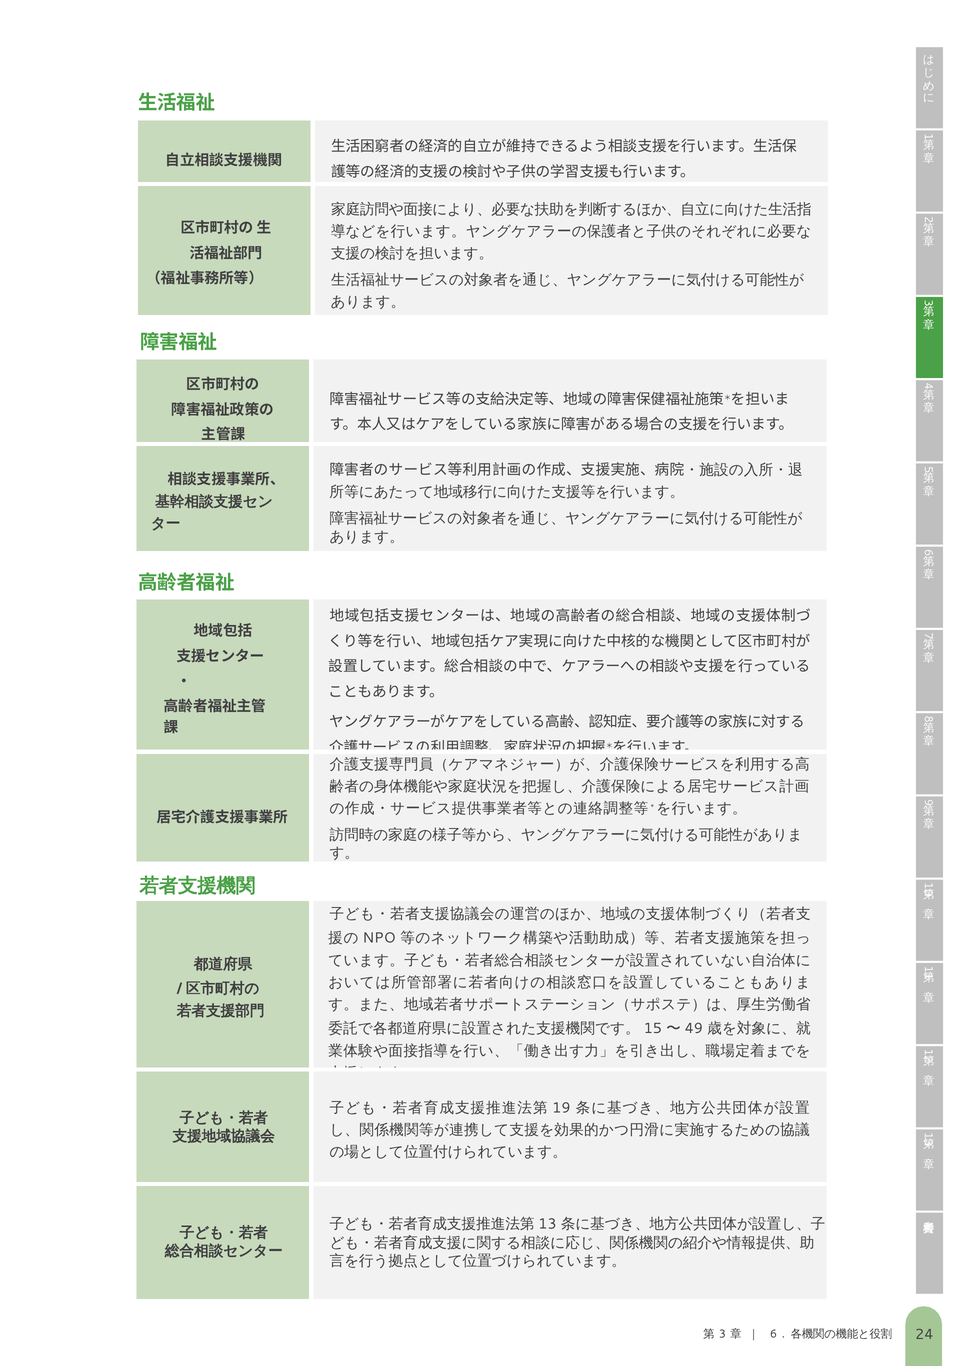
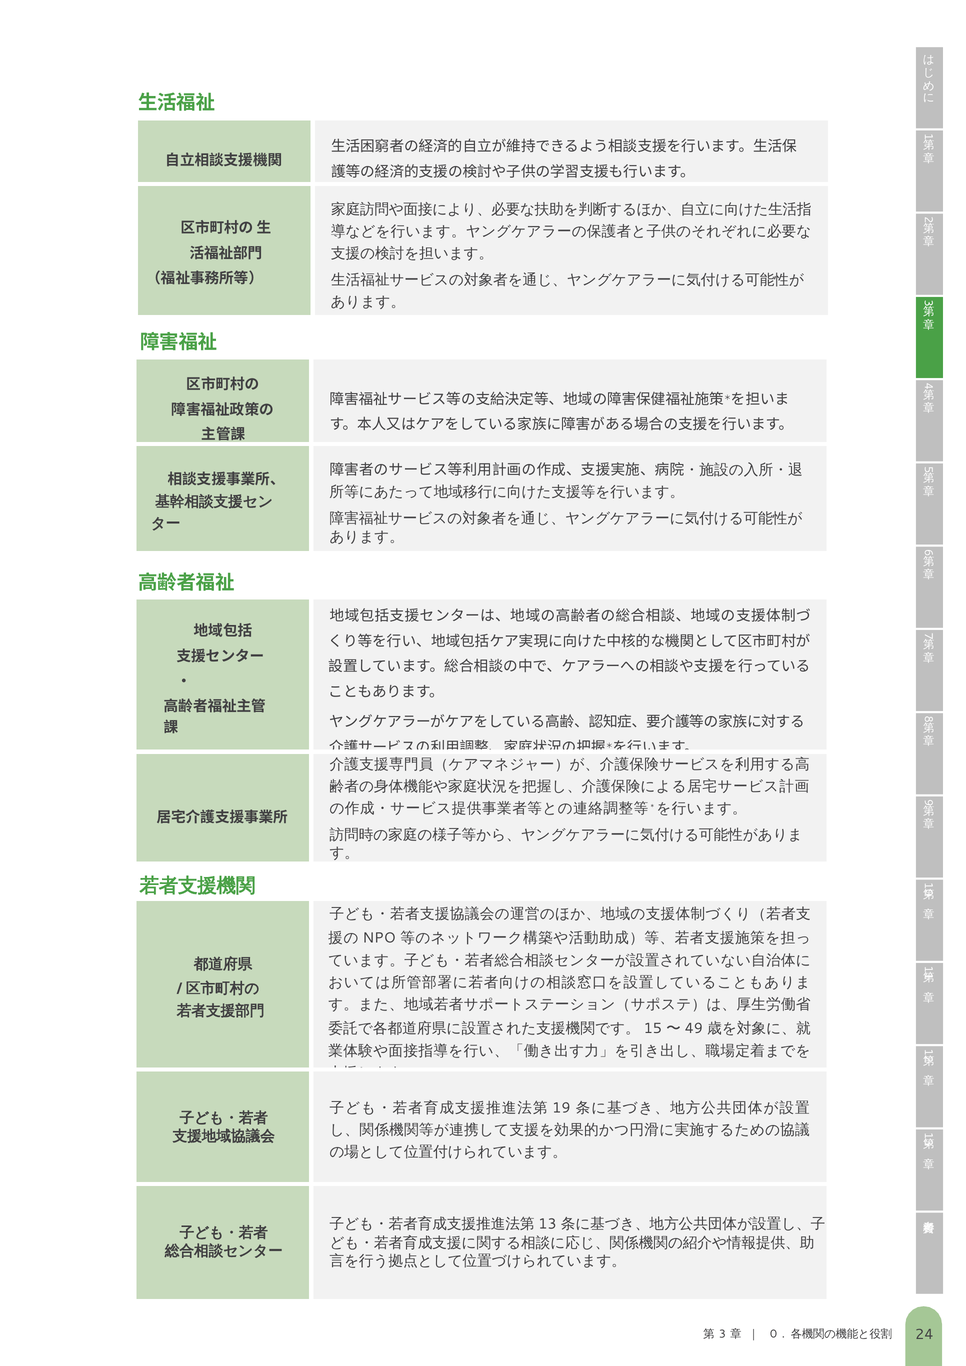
6 at (773, 1334): 6 -> 0
